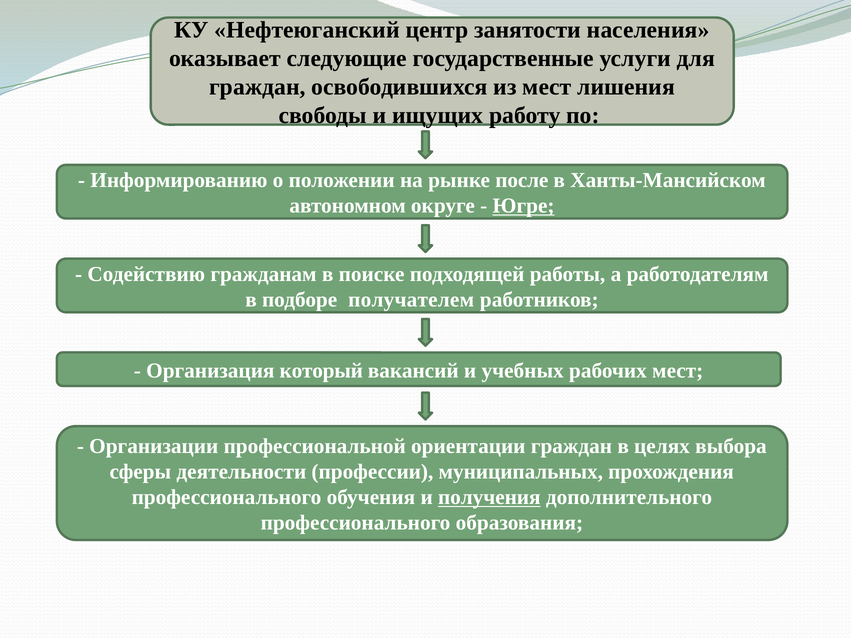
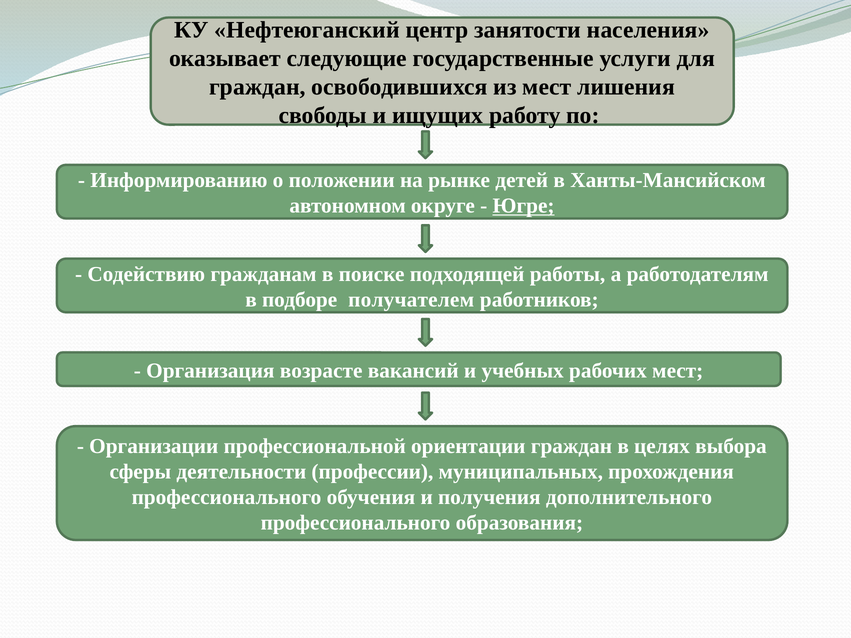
после: после -> детей
который: который -> возрасте
получения underline: present -> none
